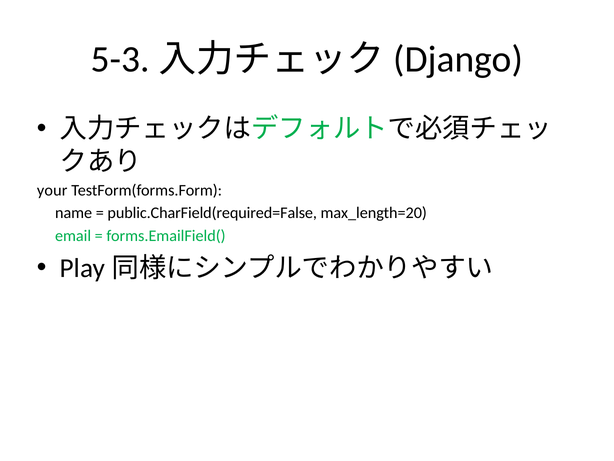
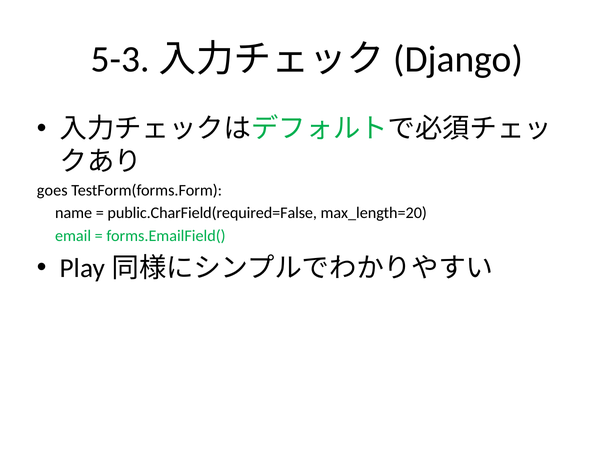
your: your -> goes
